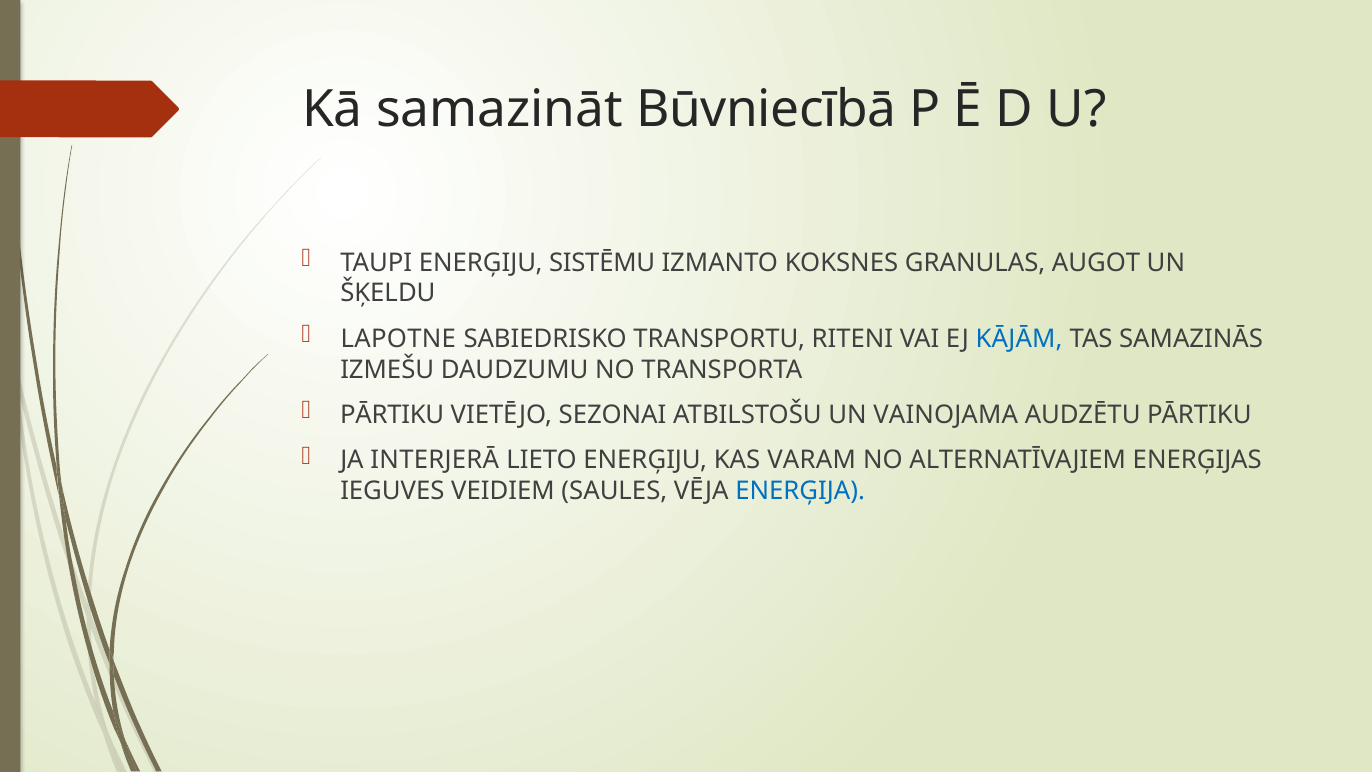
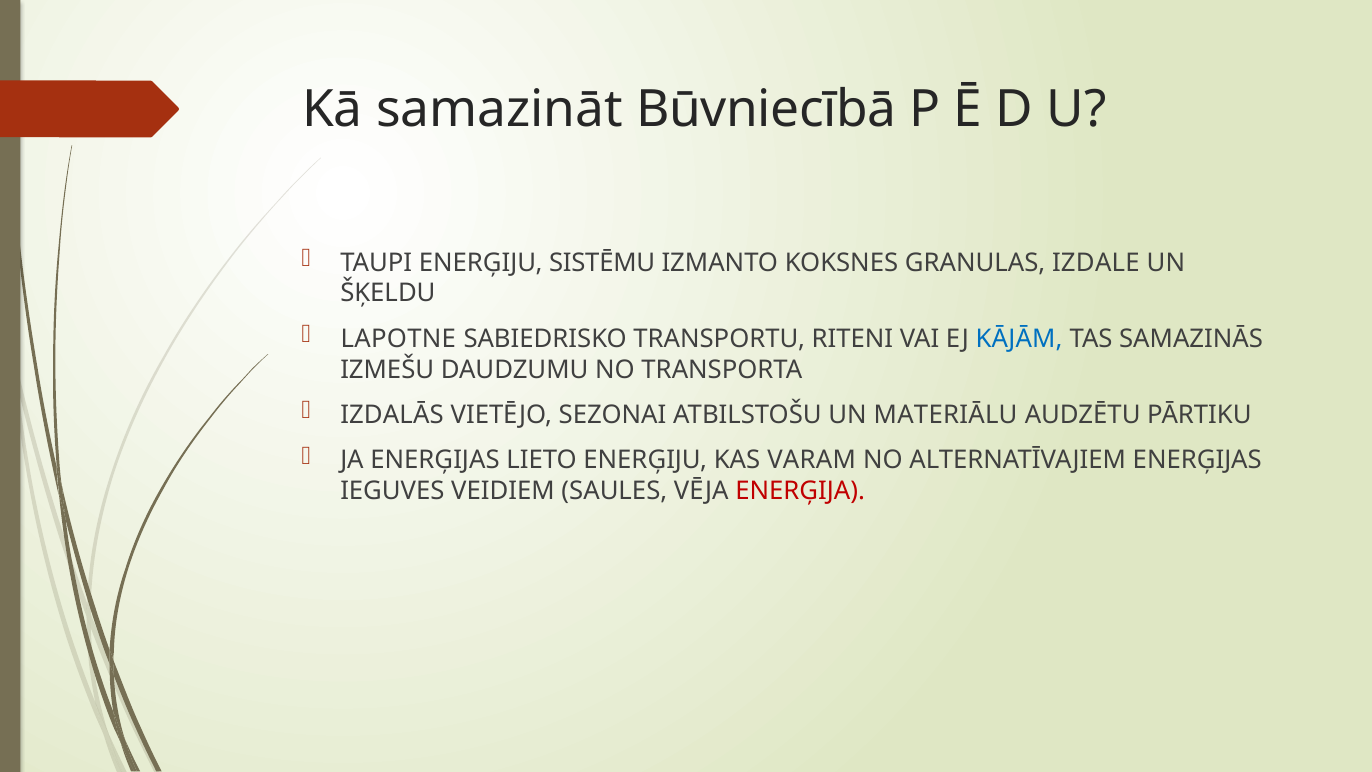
AUGOT: AUGOT -> IZDALE
PĀRTIKU at (392, 415): PĀRTIKU -> IZDALĀS
VAINOJAMA: VAINOJAMA -> MATERIĀLU
JA INTERJERĀ: INTERJERĀ -> ENERĢIJAS
ENERĢIJA colour: blue -> red
